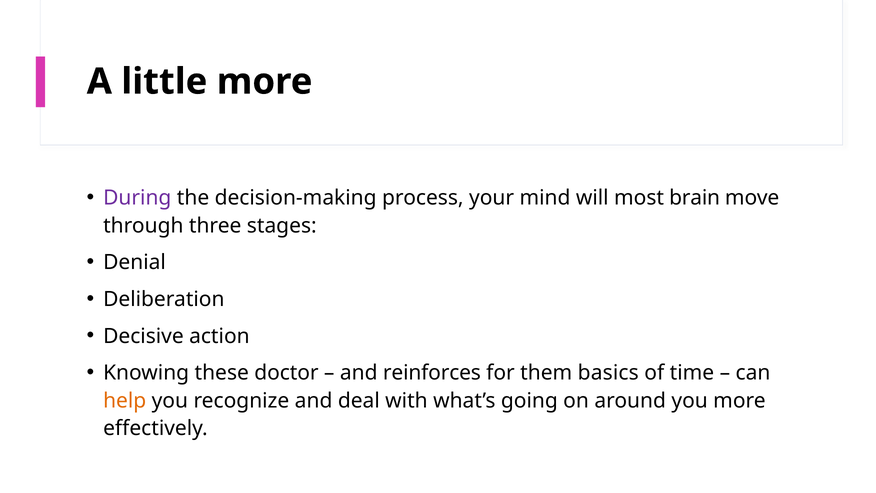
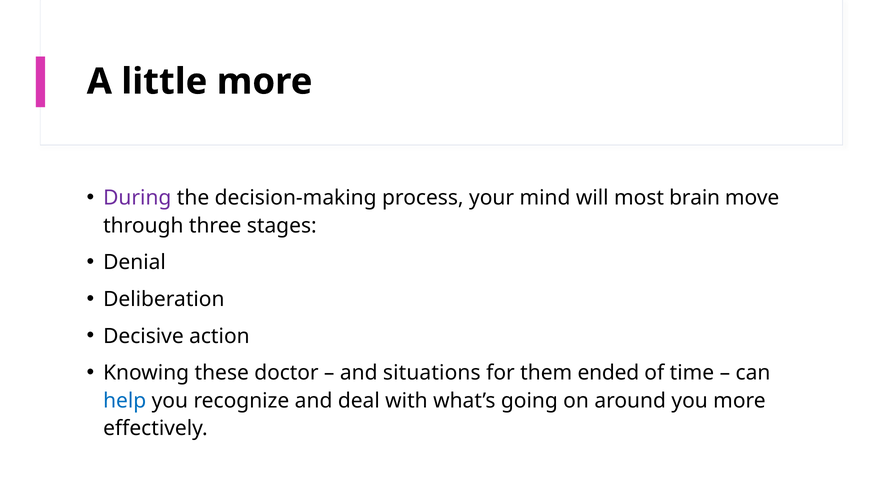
reinforces: reinforces -> situations
basics: basics -> ended
help colour: orange -> blue
